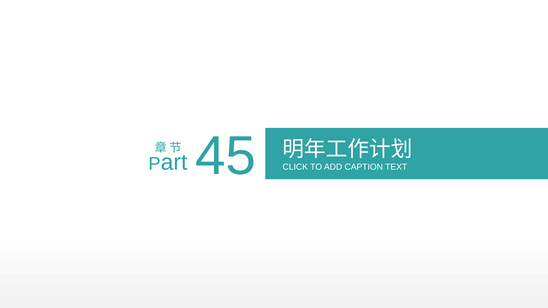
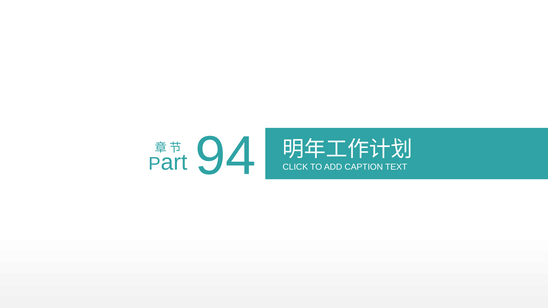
45: 45 -> 94
